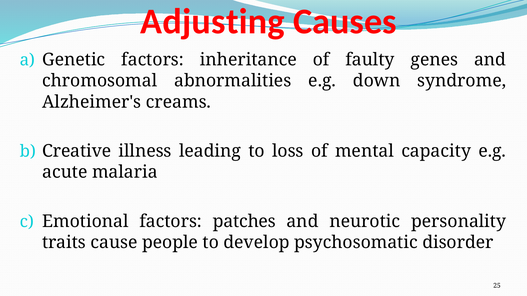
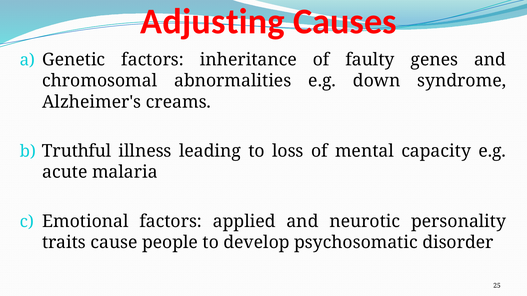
Creative: Creative -> Truthful
patches: patches -> applied
